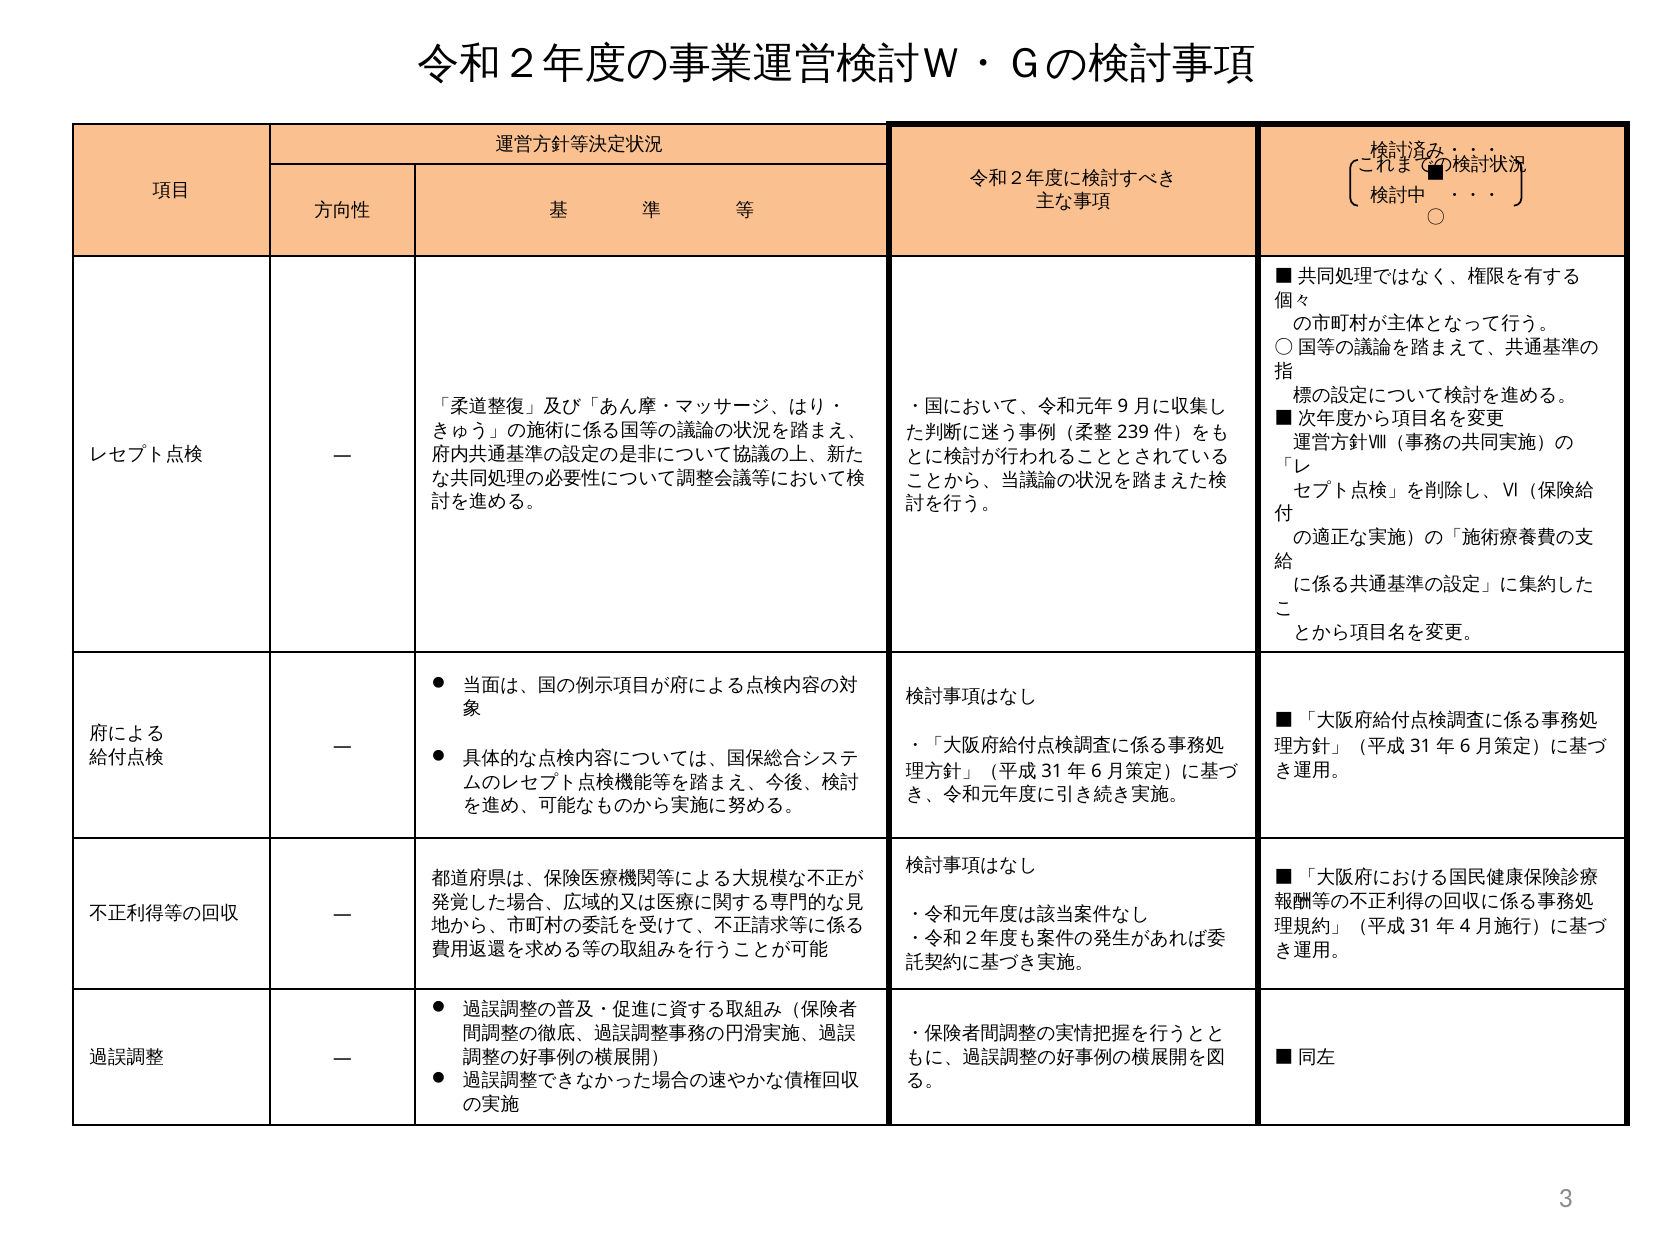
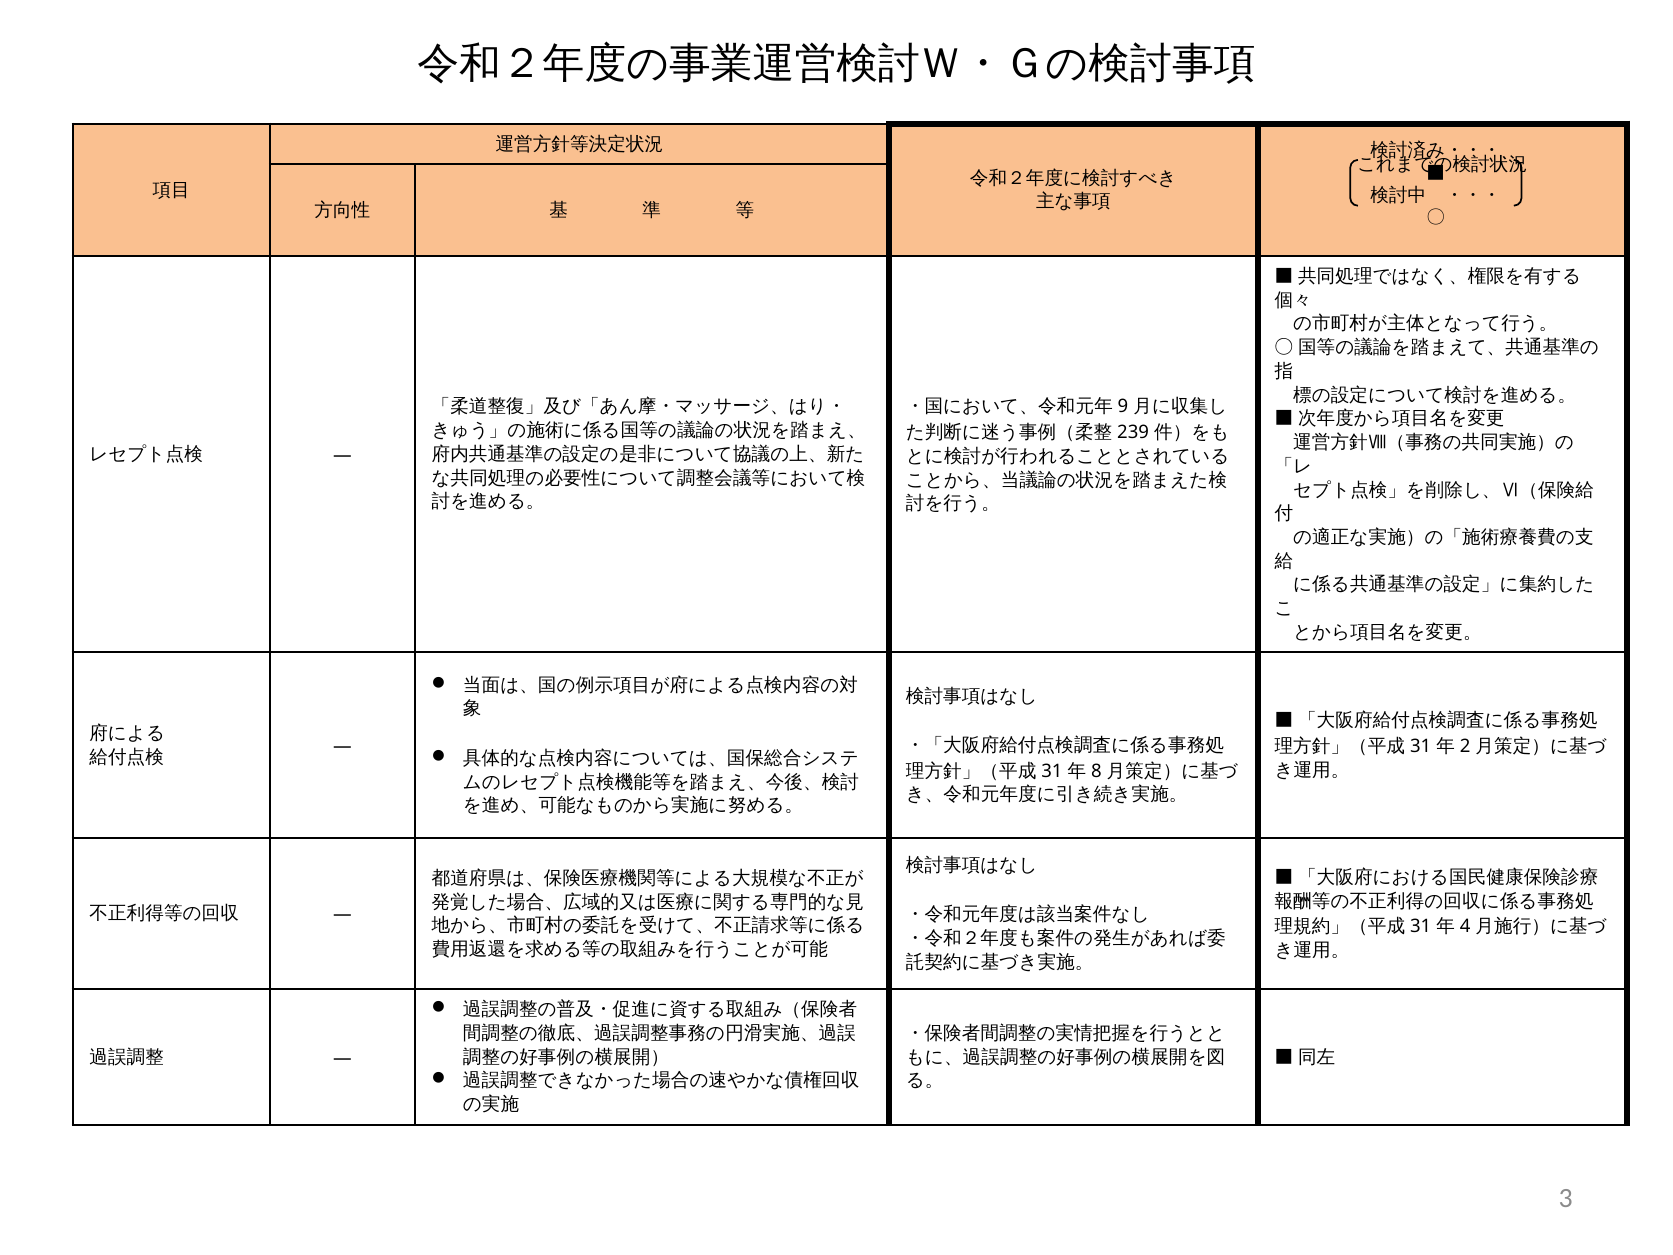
6 at (1465, 746): 6 -> 2
6 at (1096, 771): 6 -> 8
